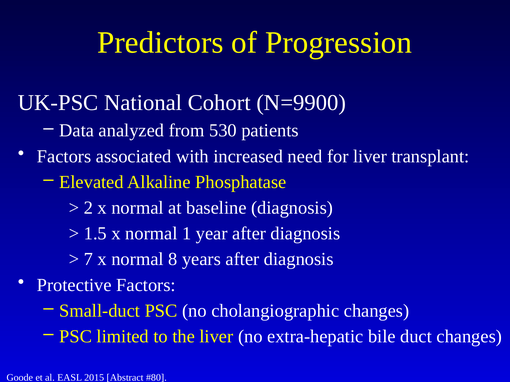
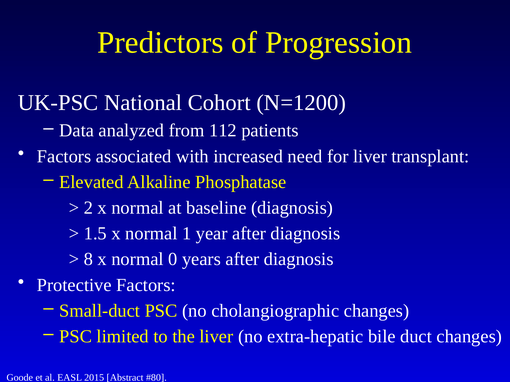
N=9900: N=9900 -> N=1200
530: 530 -> 112
7: 7 -> 8
8: 8 -> 0
